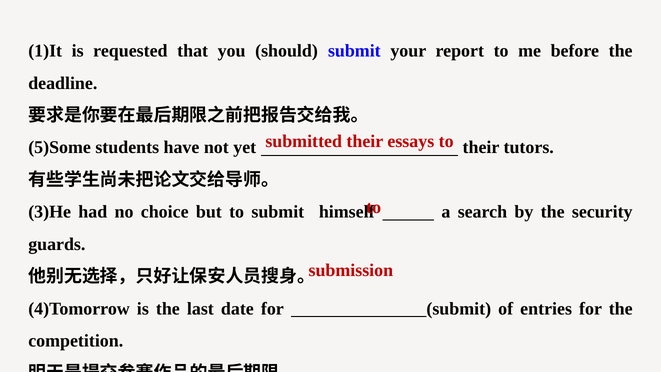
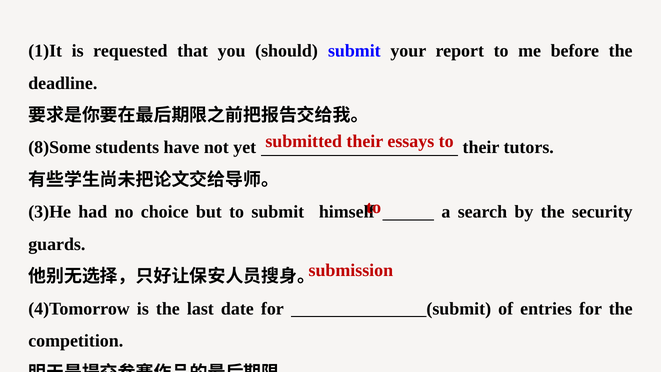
5)Some: 5)Some -> 8)Some
